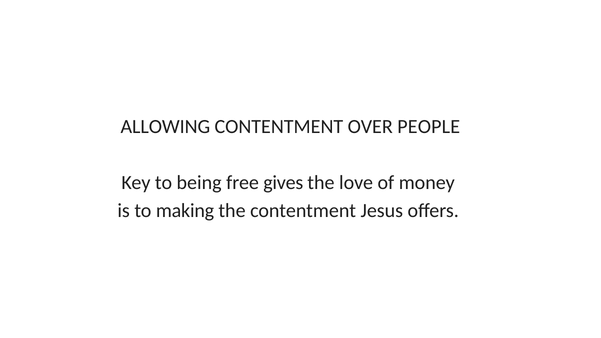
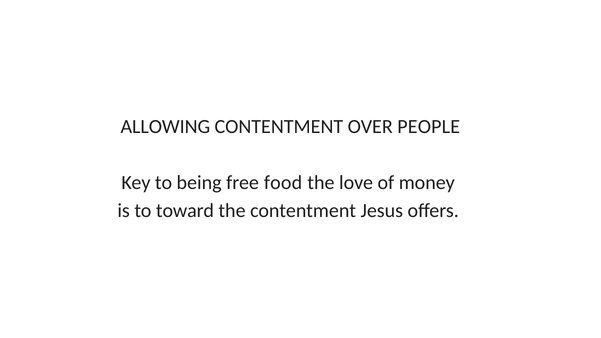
gives: gives -> food
making: making -> toward
